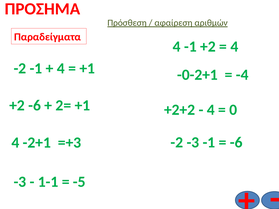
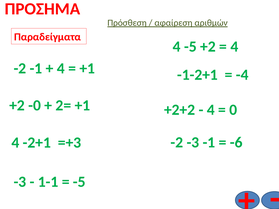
4 -1: -1 -> -5
-0-2+1: -0-2+1 -> -1-2+1
+2 -6: -6 -> -0
